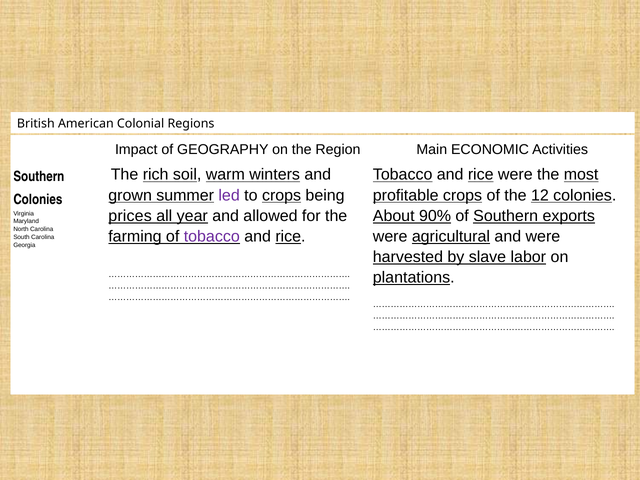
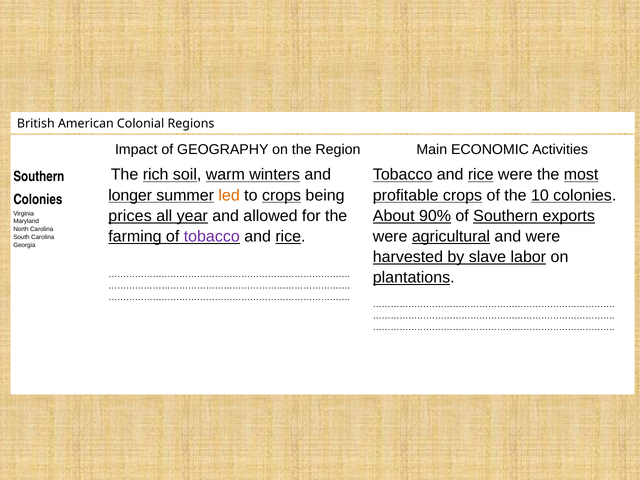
grown: grown -> longer
led colour: purple -> orange
12: 12 -> 10
